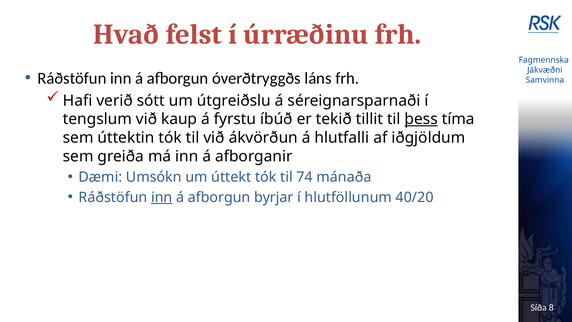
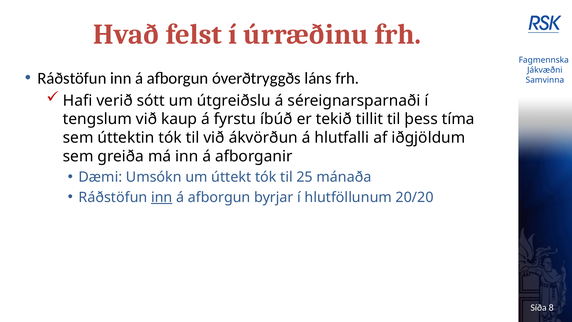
þess underline: present -> none
74: 74 -> 25
40/20: 40/20 -> 20/20
